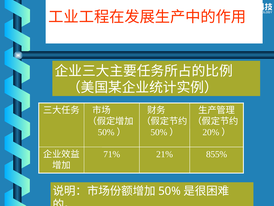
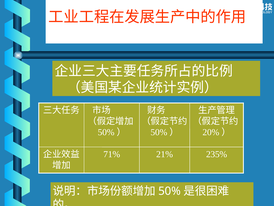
855%: 855% -> 235%
